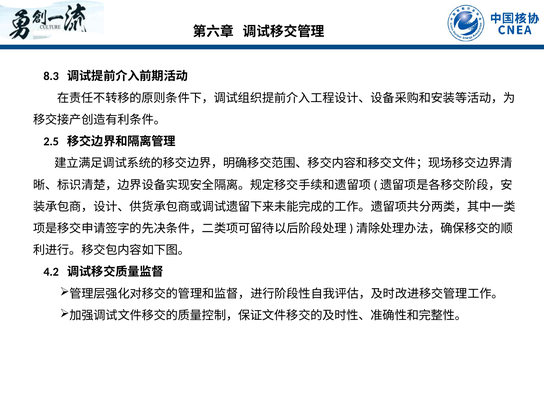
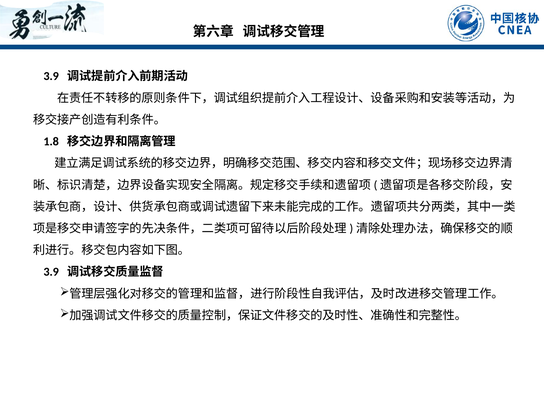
8.3 at (51, 76): 8.3 -> 3.9
2.5: 2.5 -> 1.8
4.2 at (51, 272): 4.2 -> 3.9
